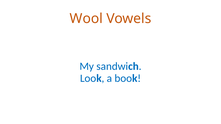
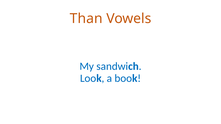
Wool: Wool -> Than
